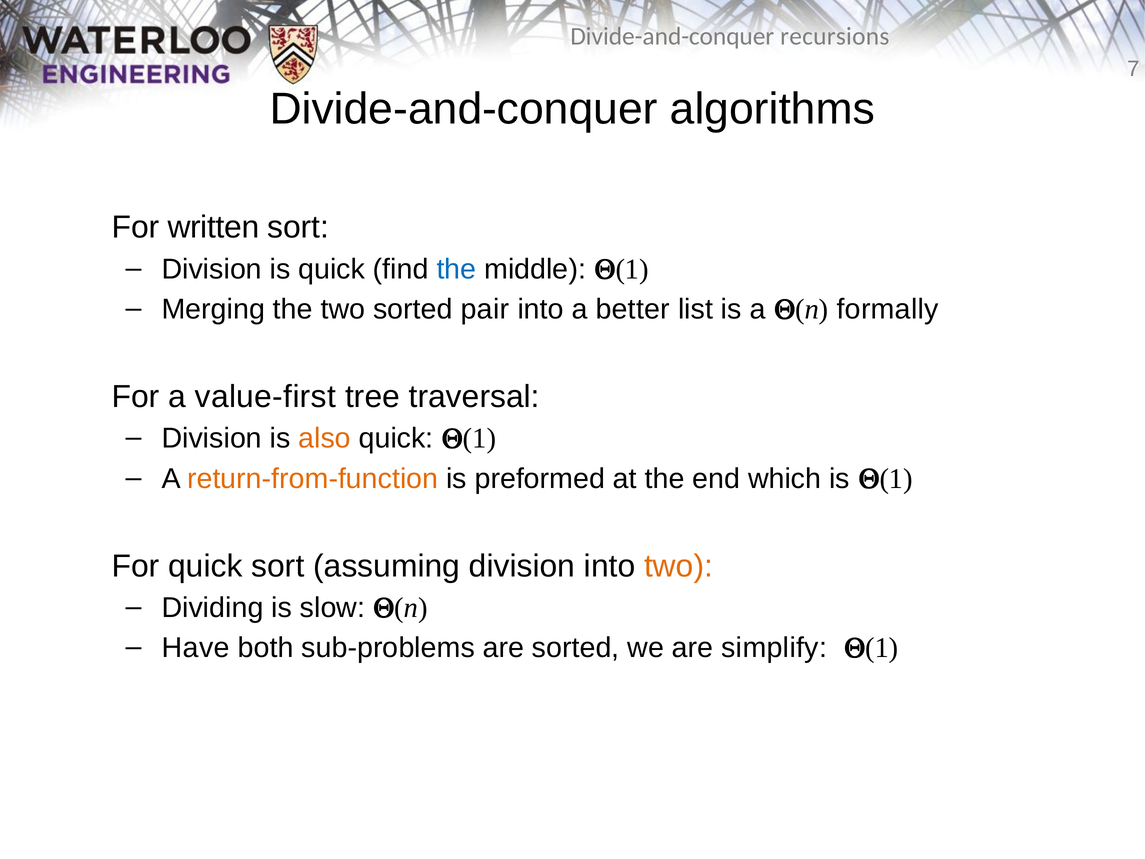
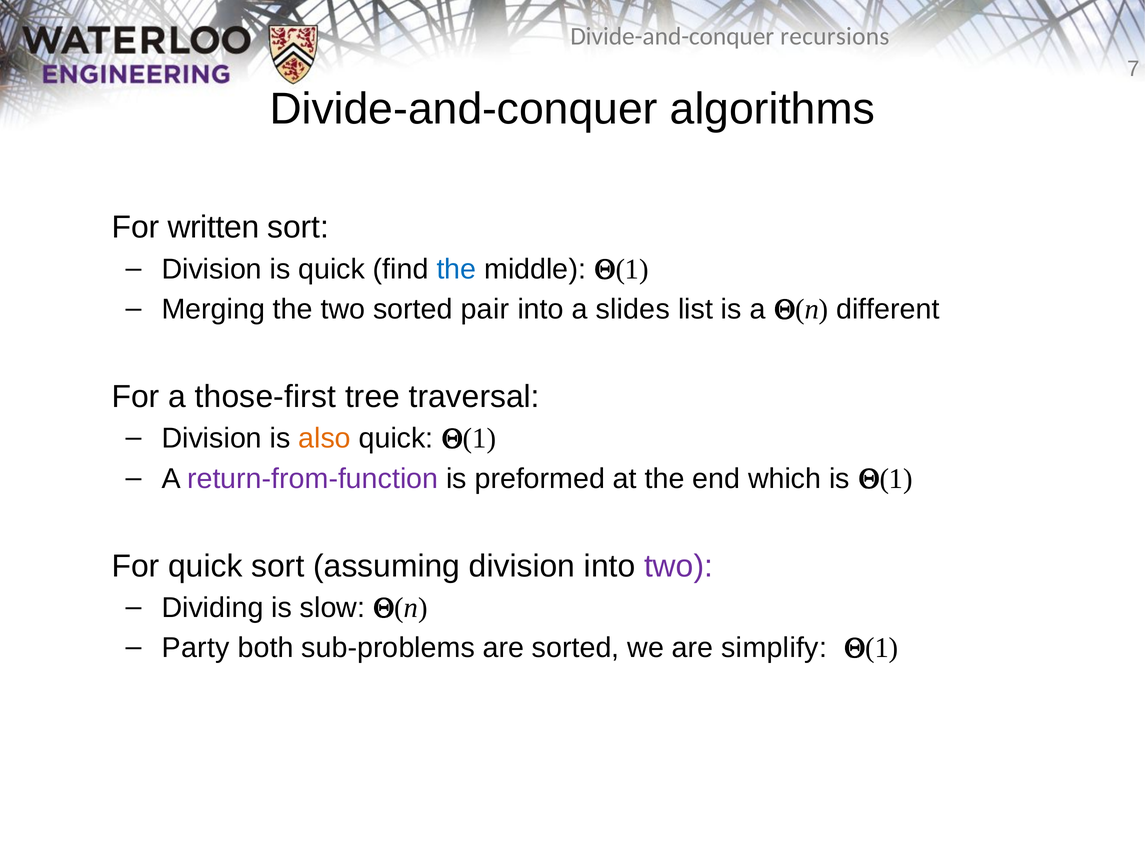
better: better -> slides
formally: formally -> different
value-first: value-first -> those-first
return-from-function colour: orange -> purple
two at (679, 566) colour: orange -> purple
Have: Have -> Party
